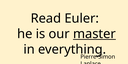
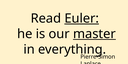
Euler underline: none -> present
